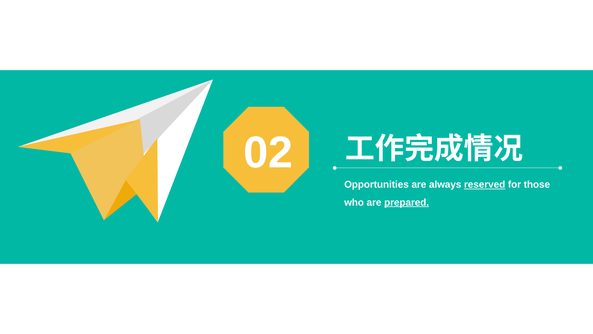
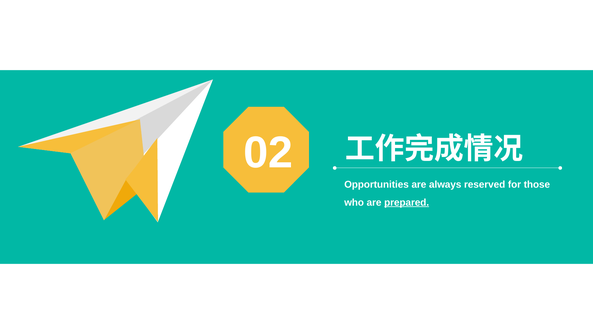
reserved underline: present -> none
